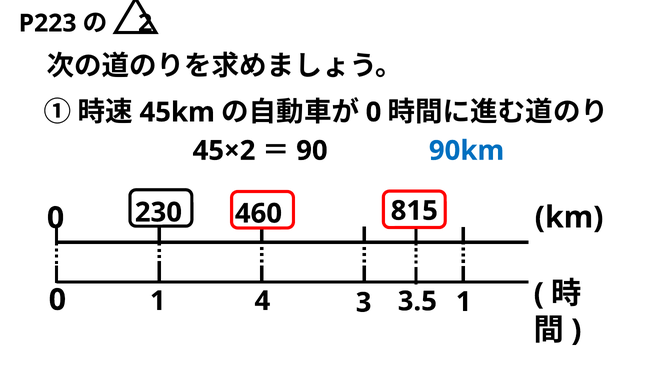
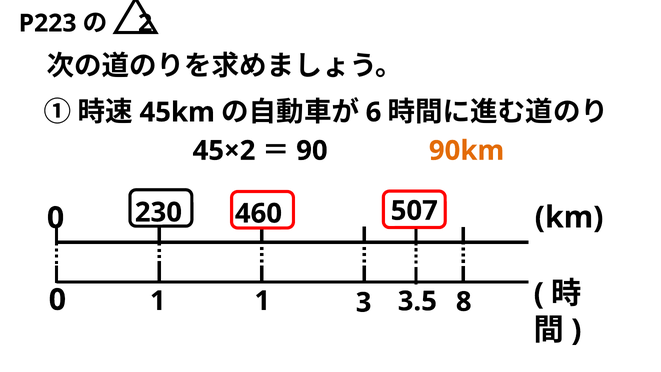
0 at (374, 112): 0 -> 6
90km colour: blue -> orange
815: 815 -> 507
1 4: 4 -> 1
3 1: 1 -> 8
